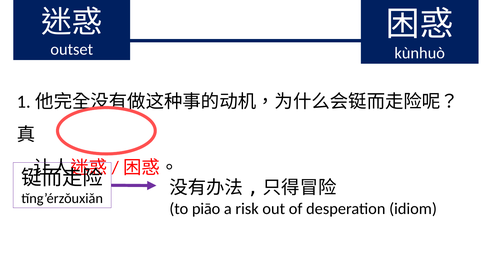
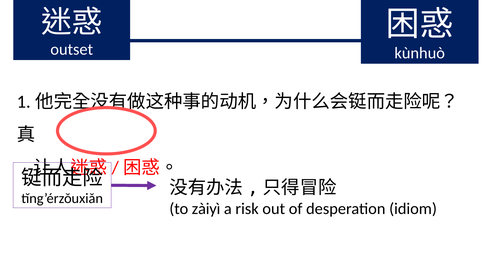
piāo: piāo -> zàiyì
